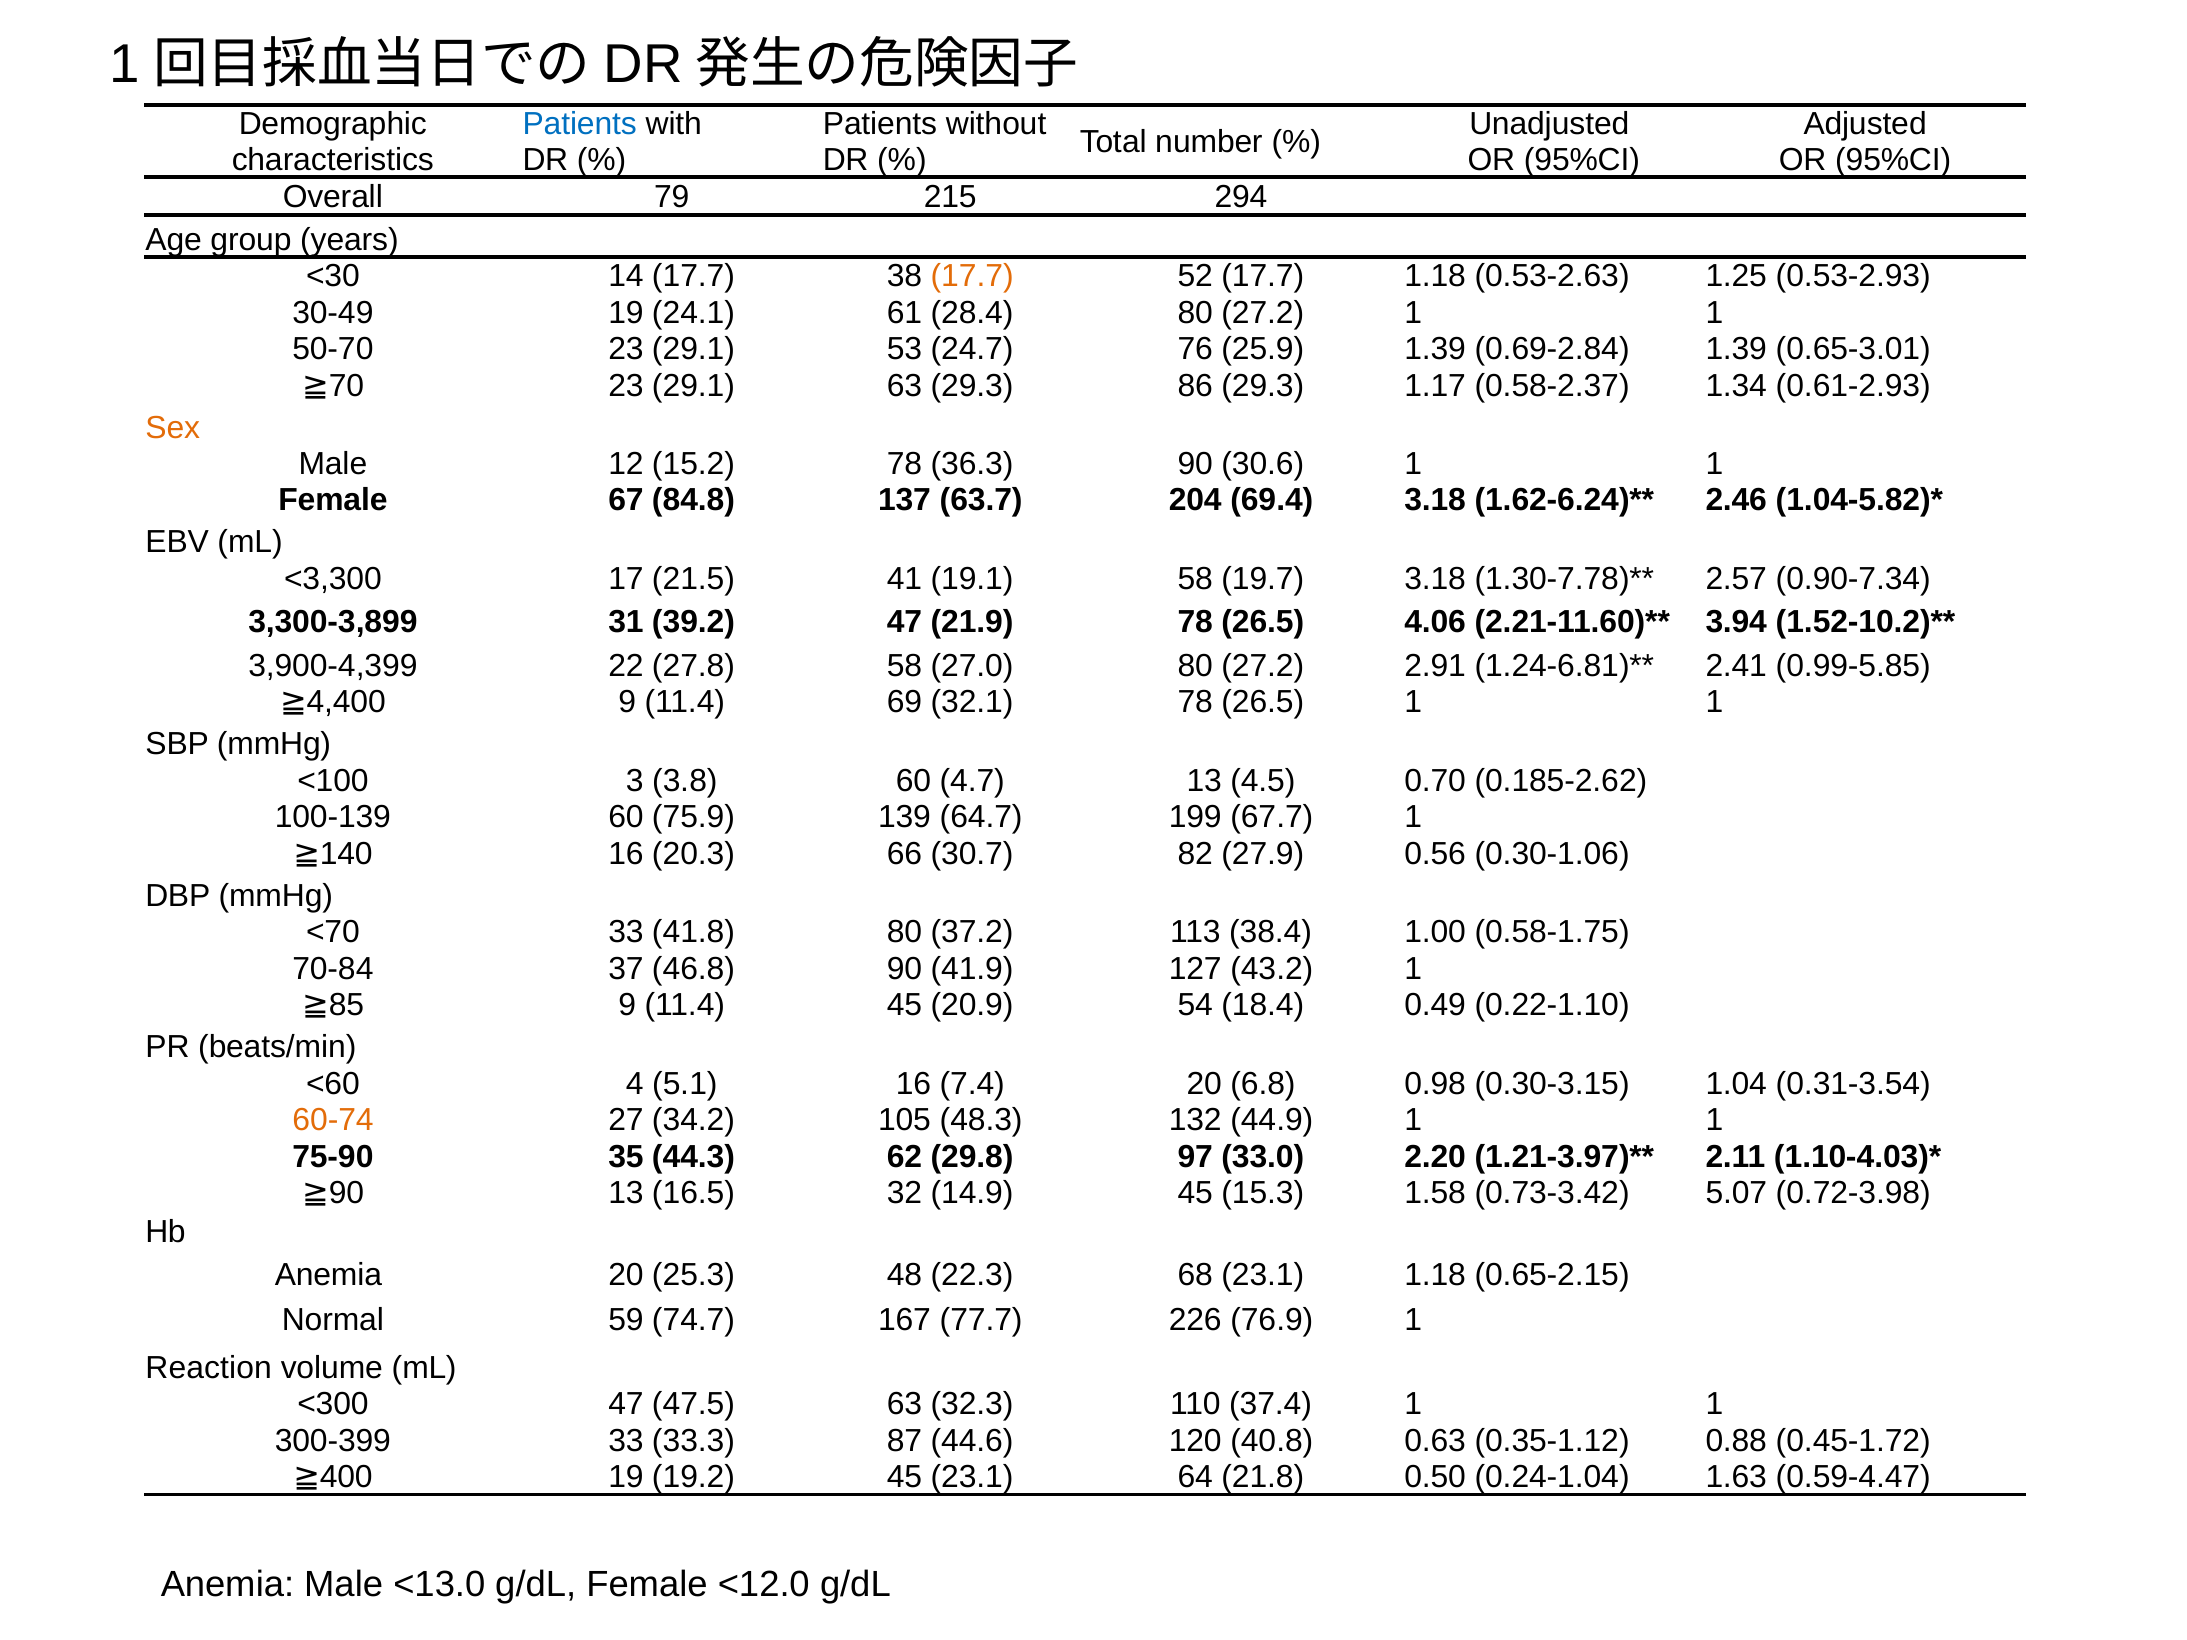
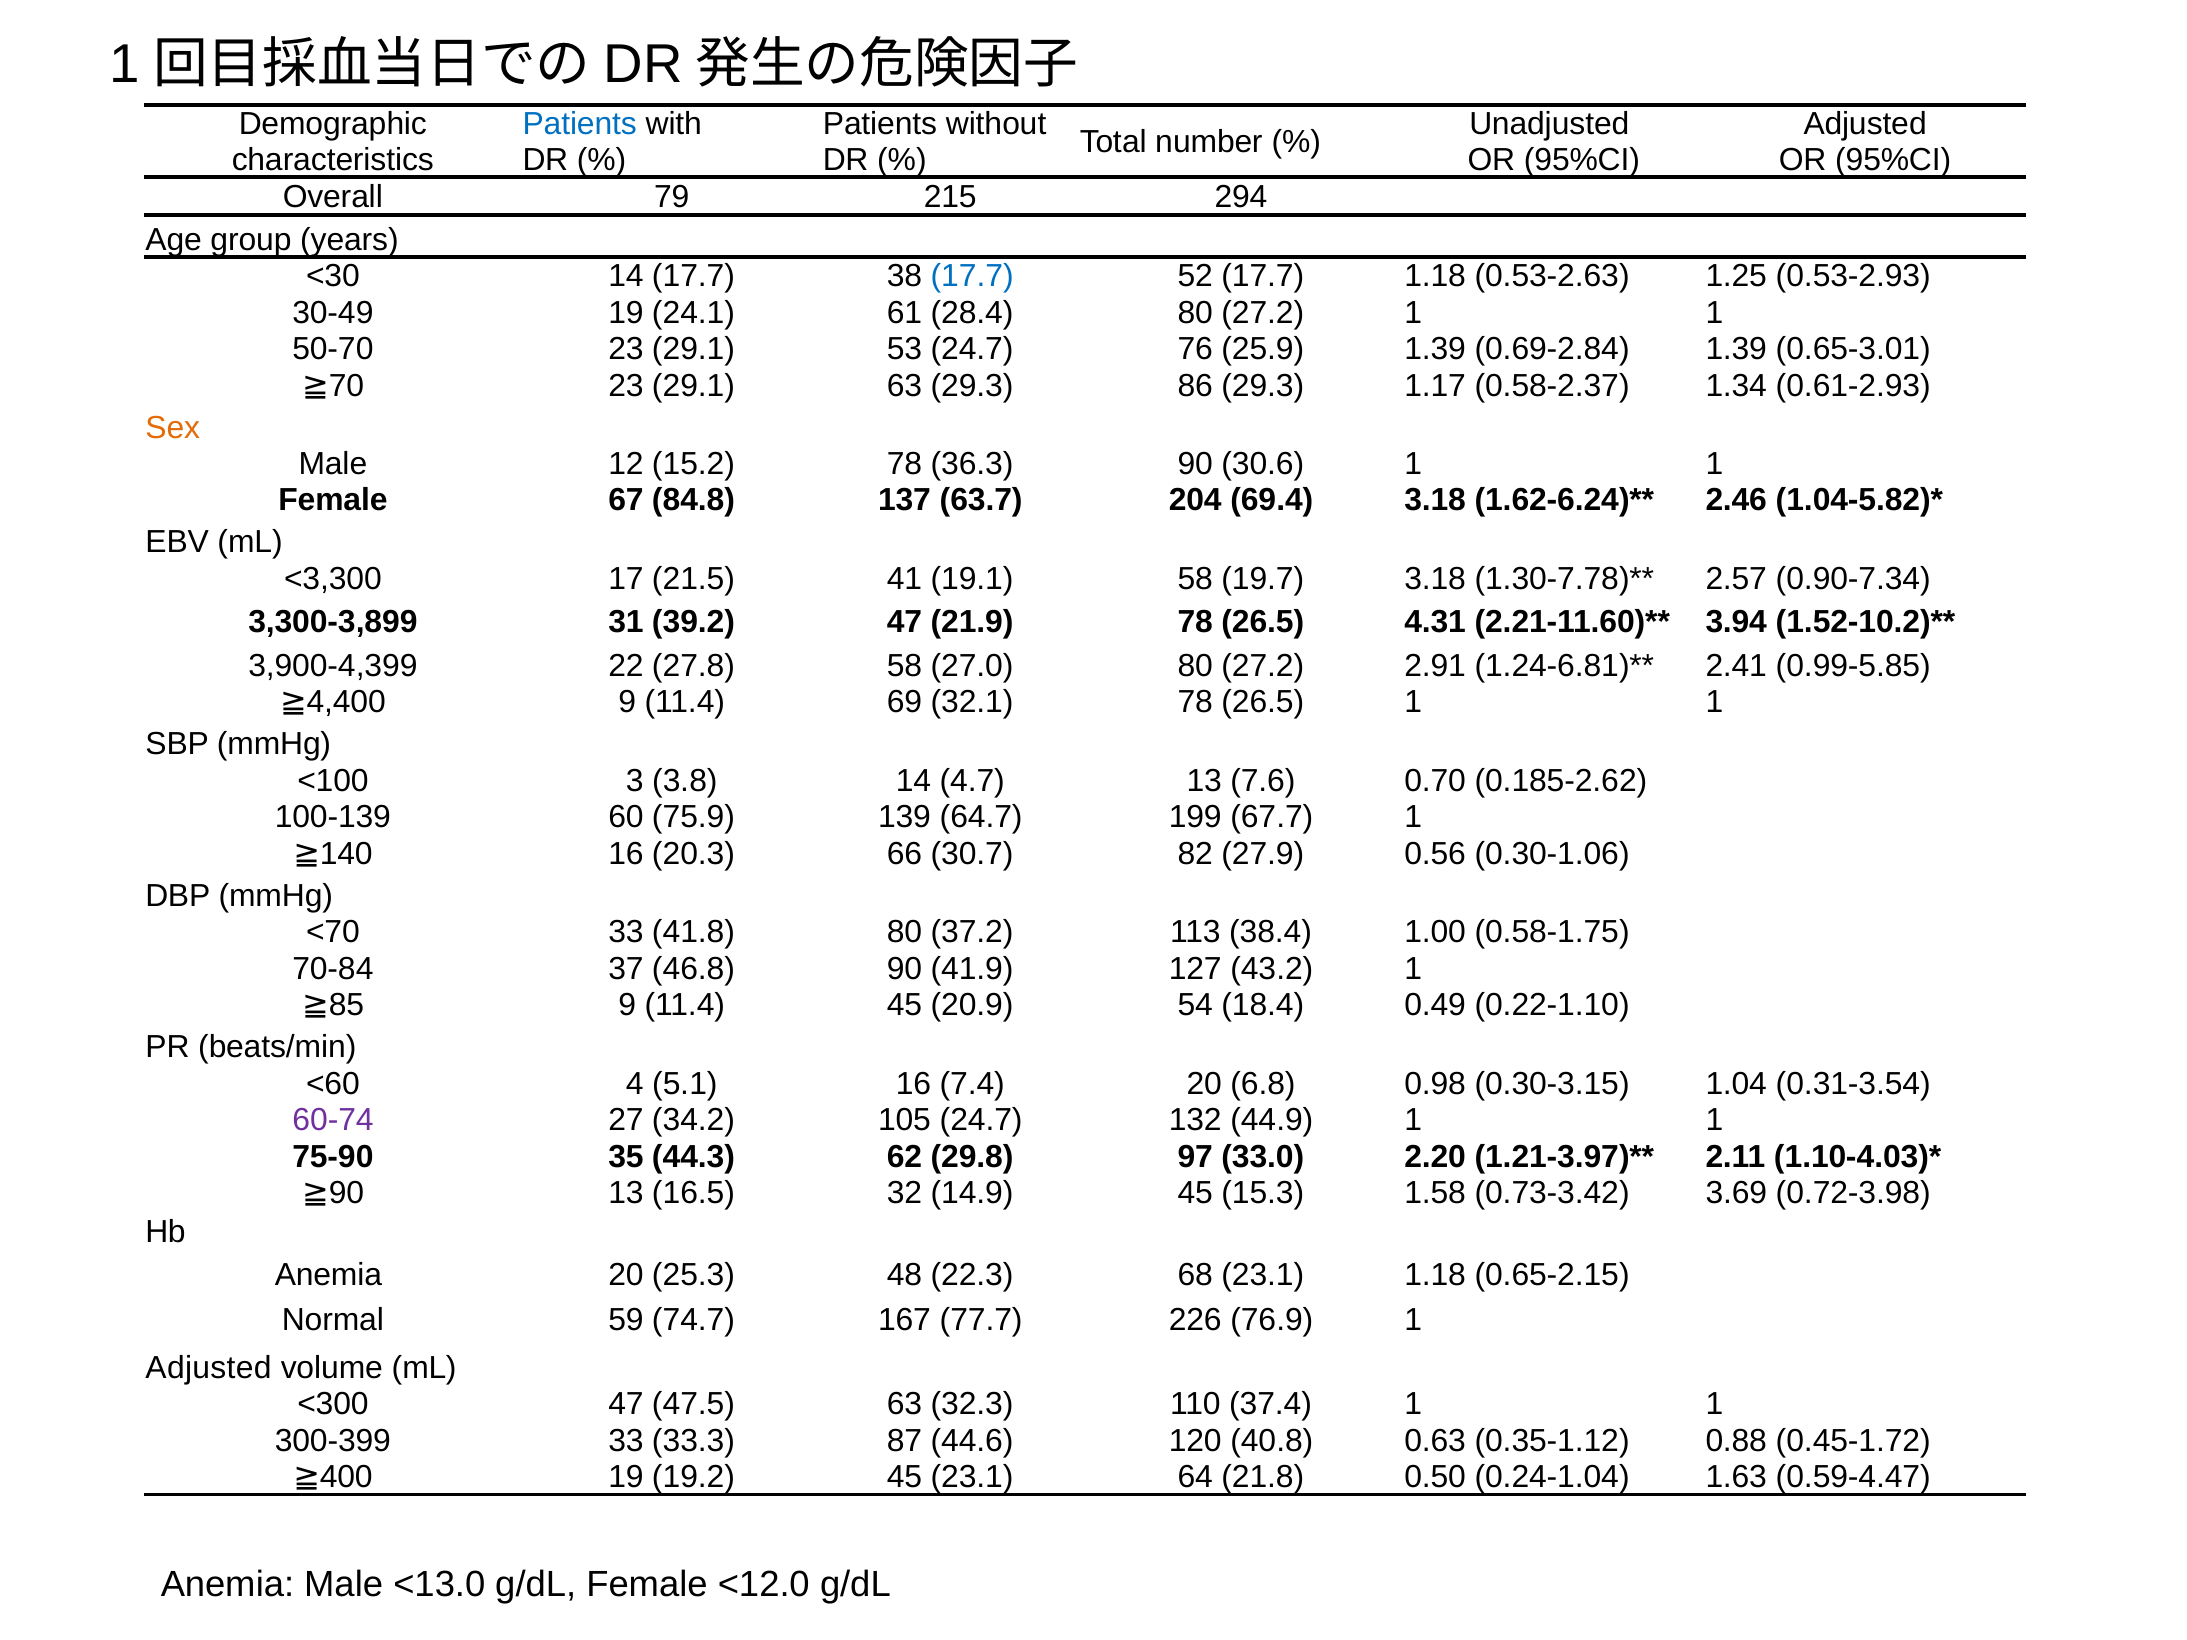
17.7 at (972, 276) colour: orange -> blue
4.06: 4.06 -> 4.31
3.8 60: 60 -> 14
4.5: 4.5 -> 7.6
60-74 colour: orange -> purple
105 48.3: 48.3 -> 24.7
5.07: 5.07 -> 3.69
Reaction at (209, 1368): Reaction -> Adjusted
